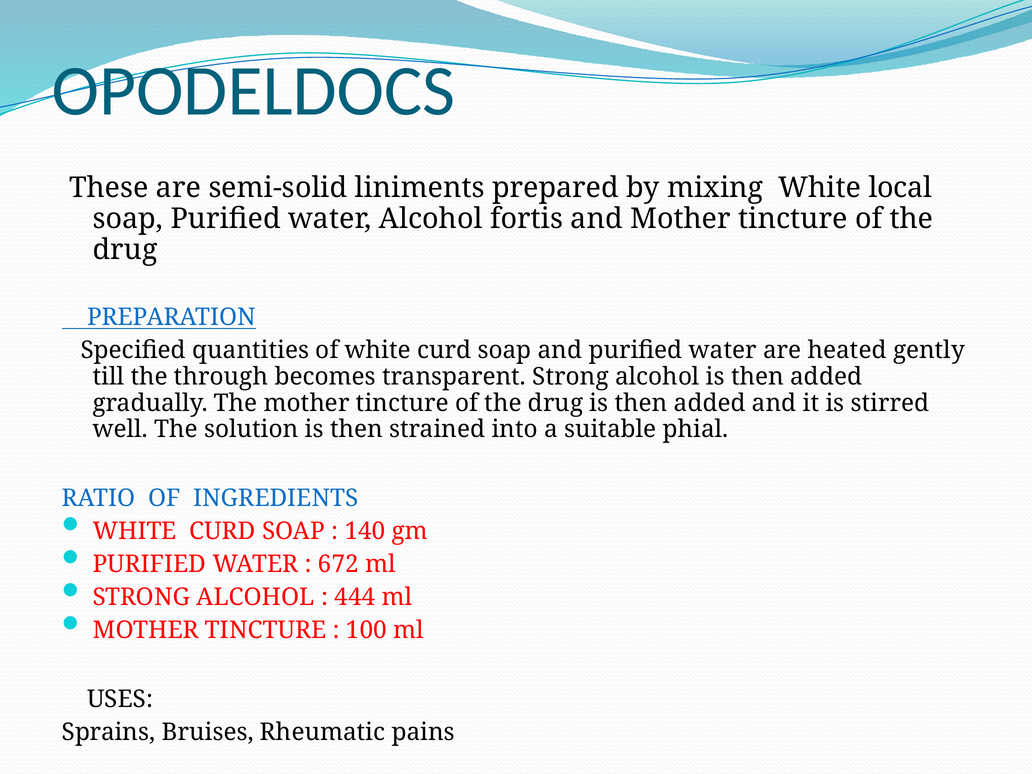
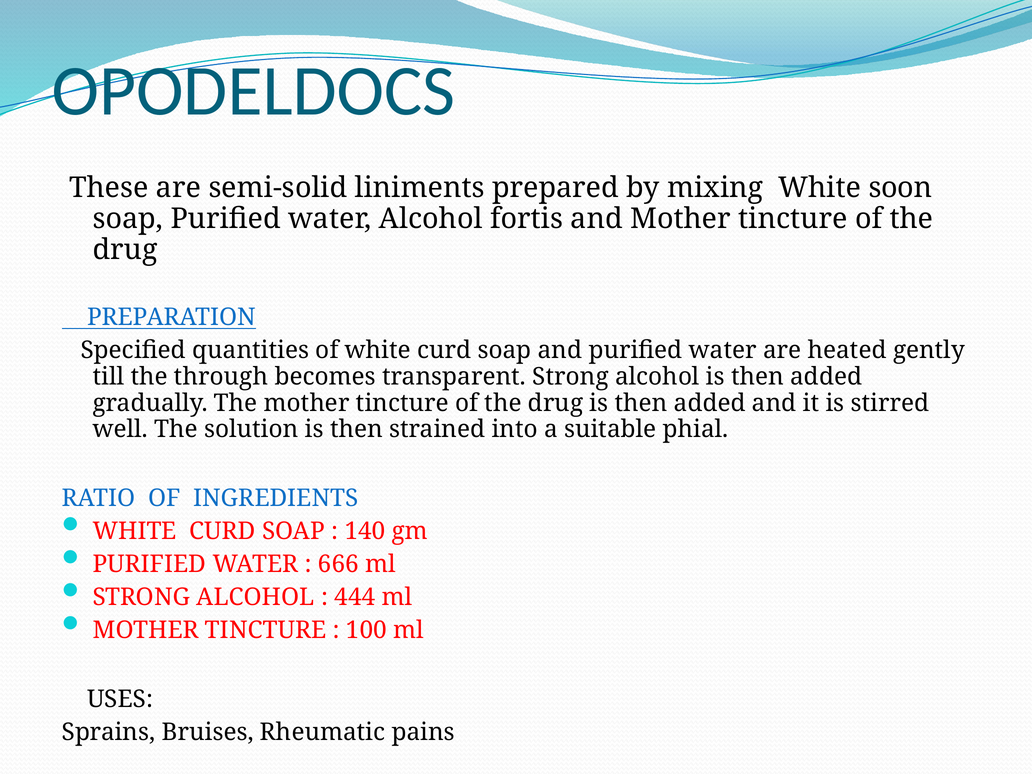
local: local -> soon
672: 672 -> 666
